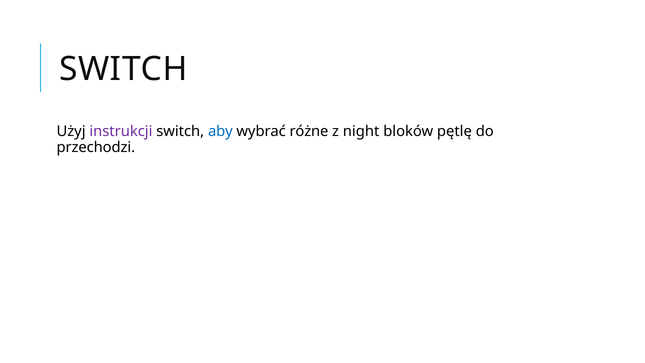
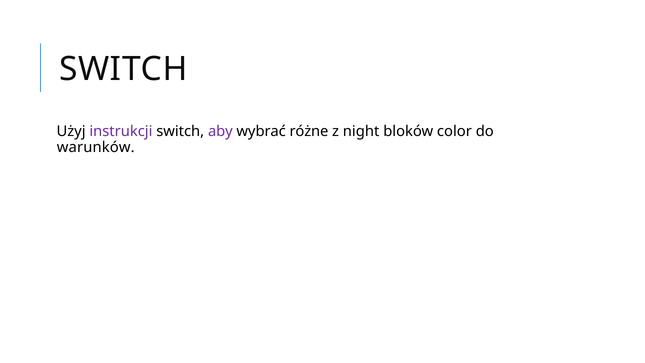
aby colour: blue -> purple
pętlę: pętlę -> color
przechodzi: przechodzi -> warunków
